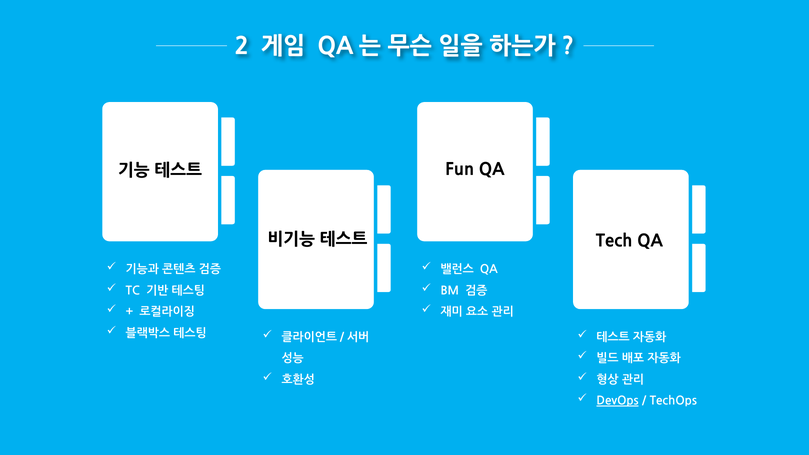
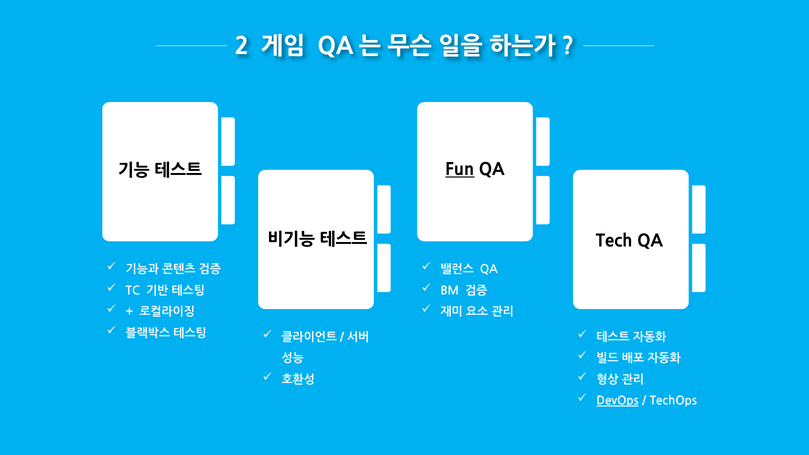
Fun underline: none -> present
